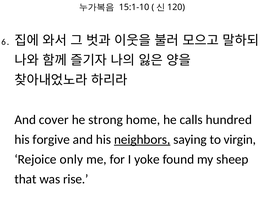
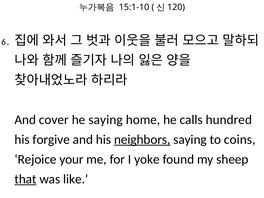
he strong: strong -> saying
virgin: virgin -> coins
only: only -> your
that underline: none -> present
rise: rise -> like
